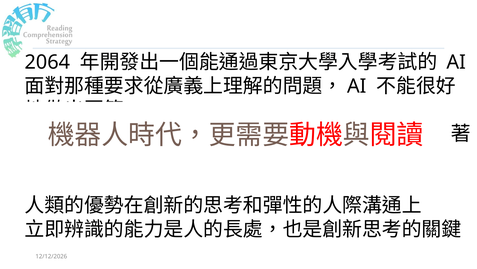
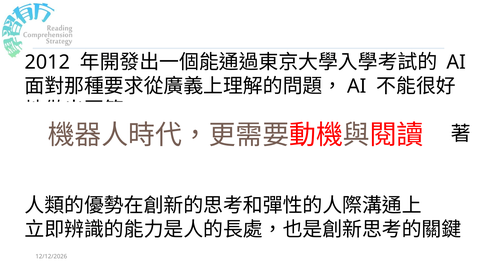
2064: 2064 -> 2012
